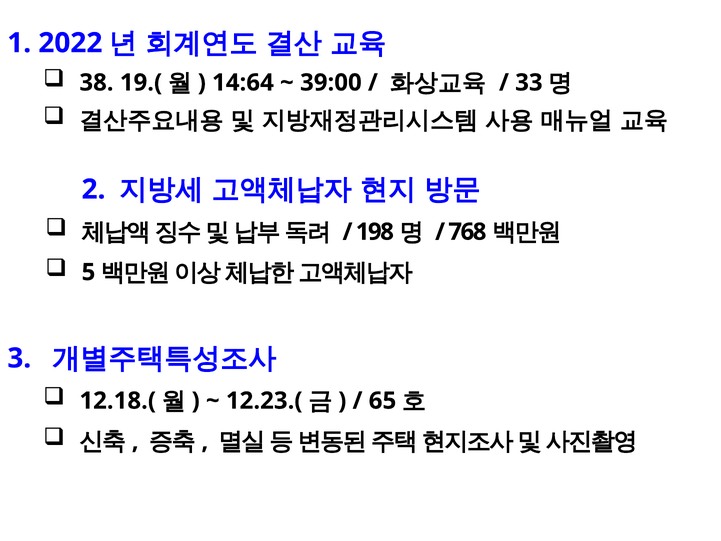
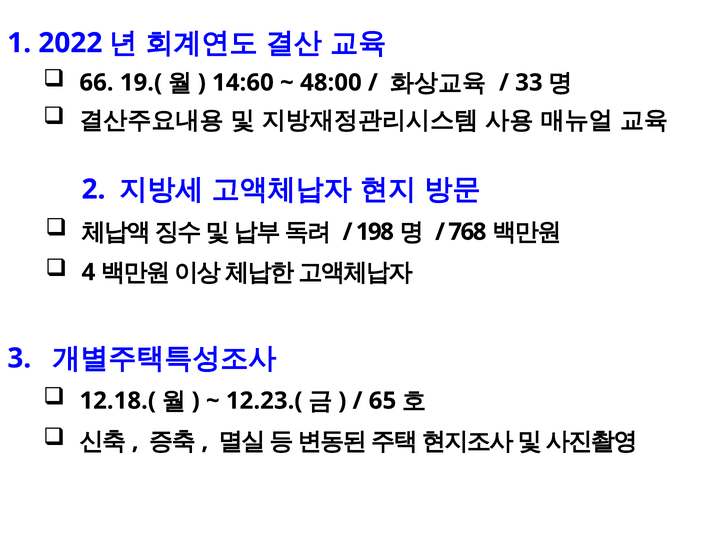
38: 38 -> 66
14:64: 14:64 -> 14:60
39:00: 39:00 -> 48:00
5: 5 -> 4
